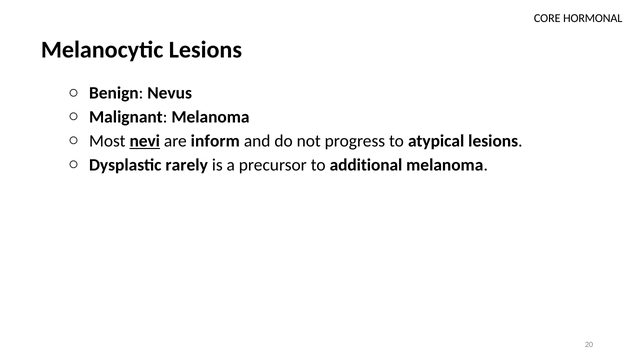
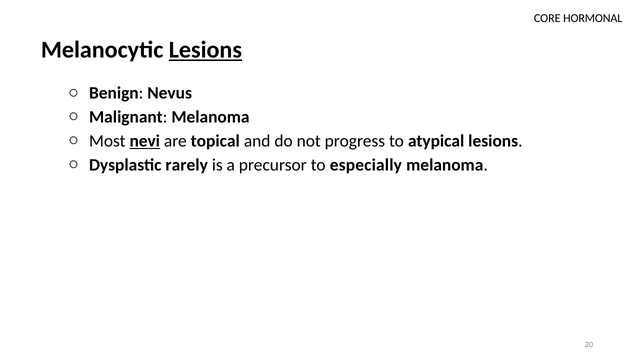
Lesions at (205, 50) underline: none -> present
inform: inform -> topical
additional: additional -> especially
